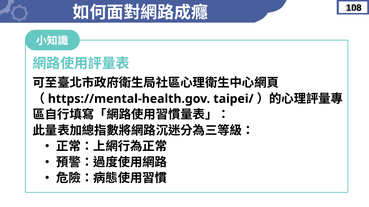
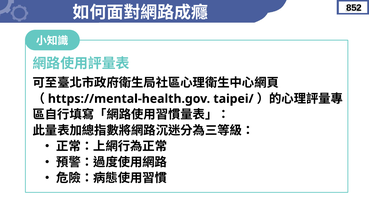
108: 108 -> 852
